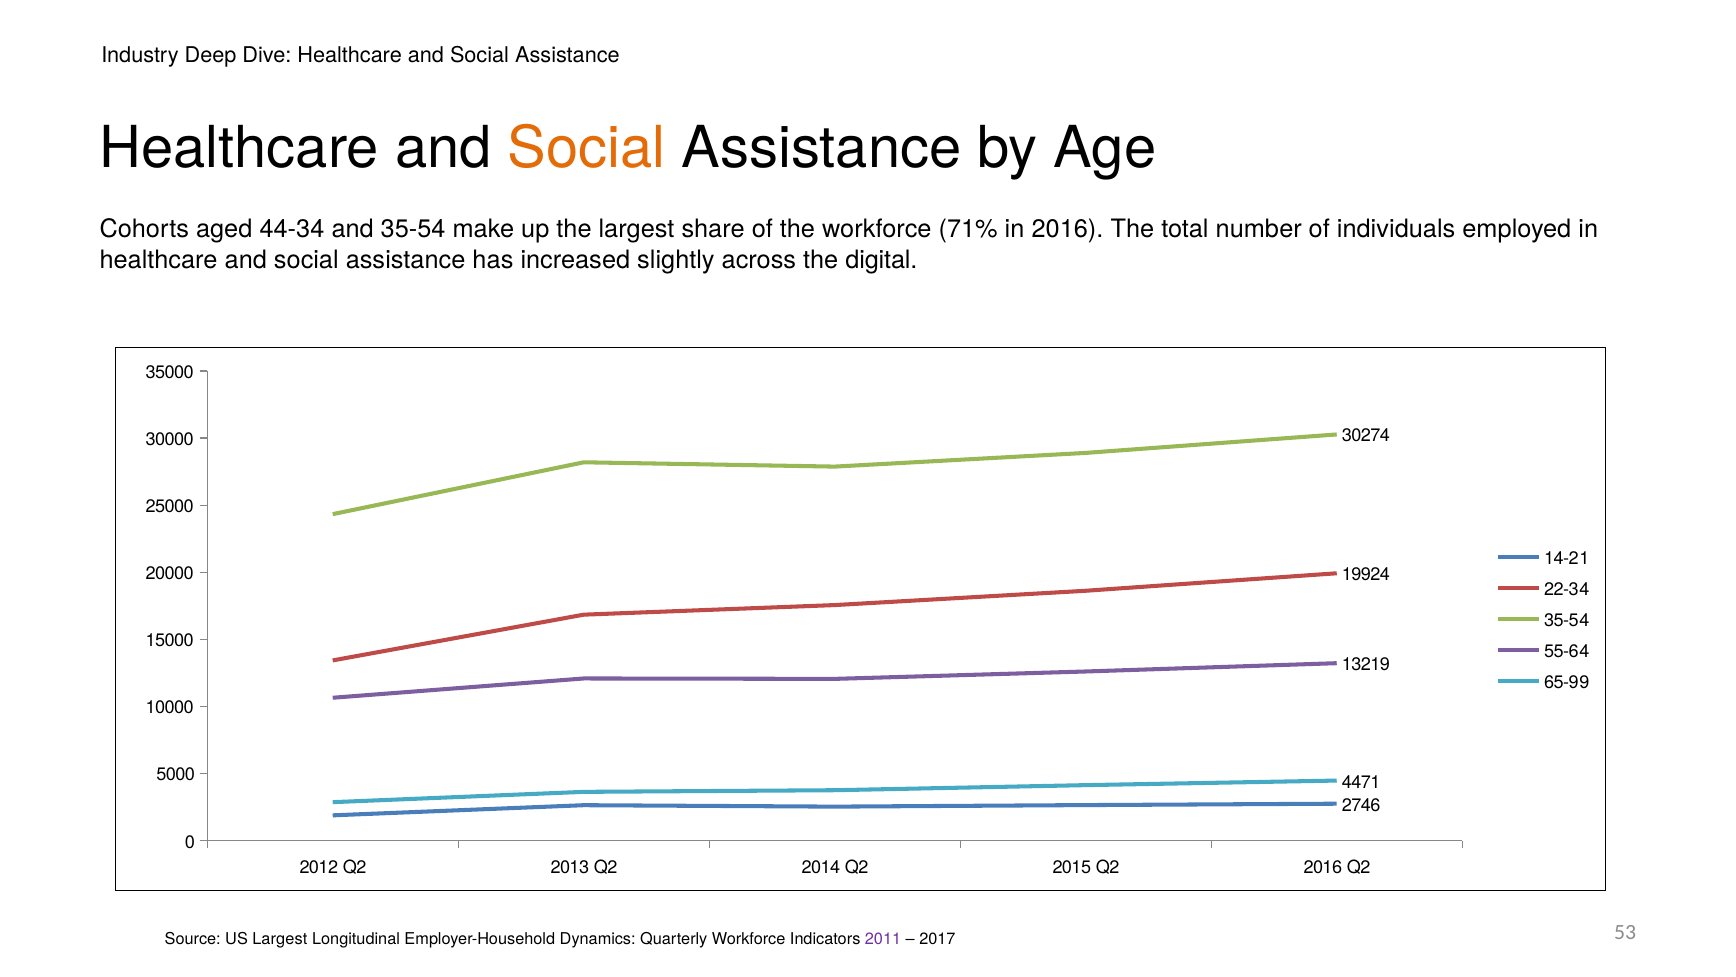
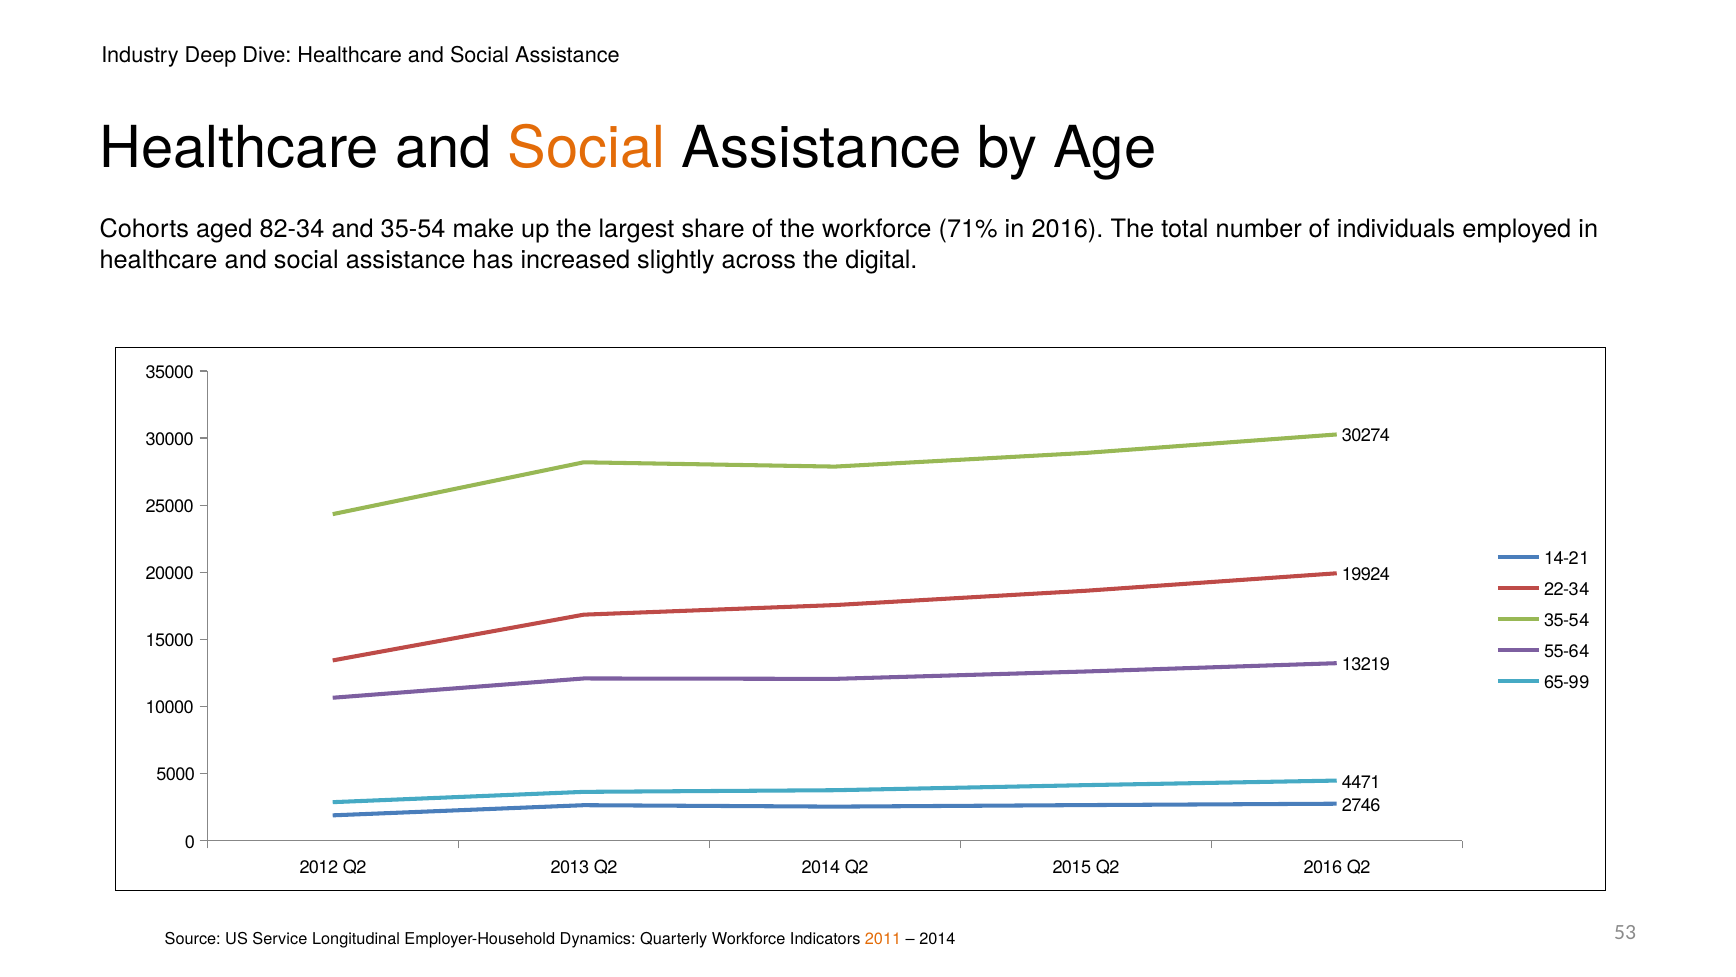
44-34: 44-34 -> 82-34
US Largest: Largest -> Service
2011 colour: purple -> orange
2017 at (937, 939): 2017 -> 2014
